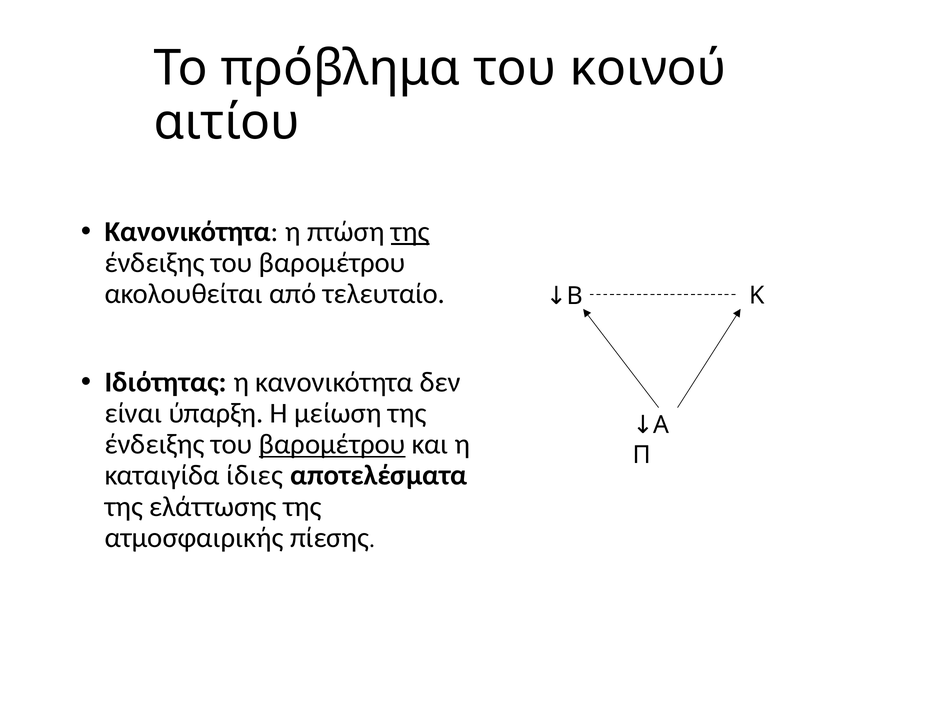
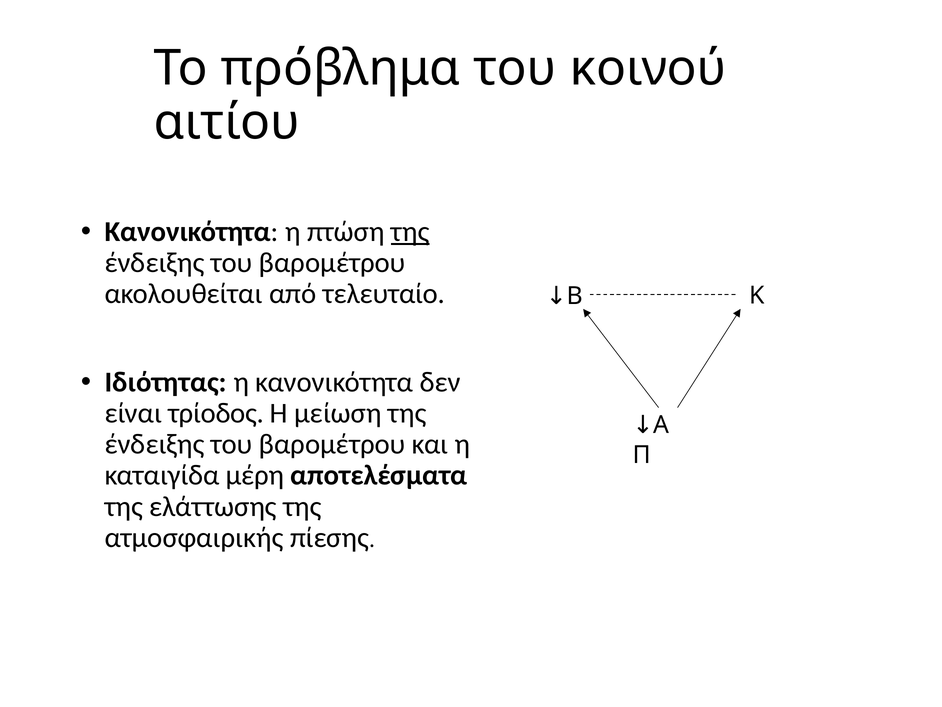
ύπαρξη: ύπαρξη -> τρίοδος
βαρομέτρου at (332, 444) underline: present -> none
ίδιες: ίδιες -> μέρη
